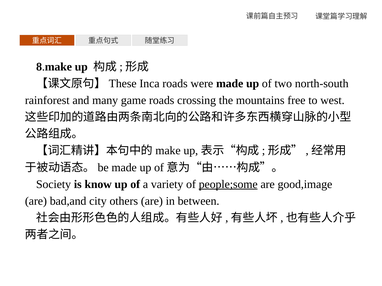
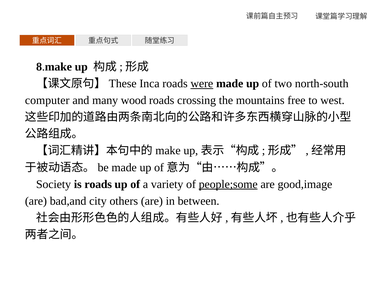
were underline: none -> present
rainforest: rainforest -> computer
game: game -> wood
is know: know -> roads
